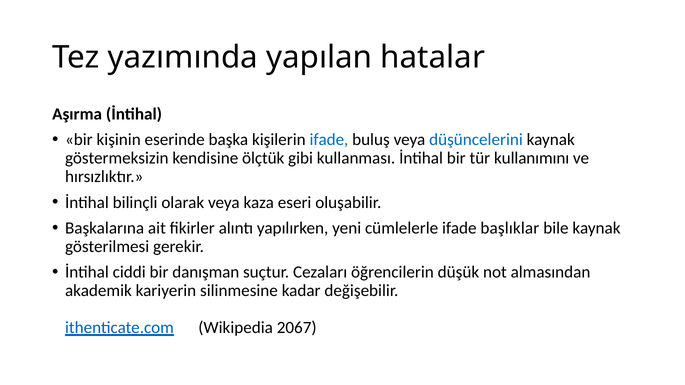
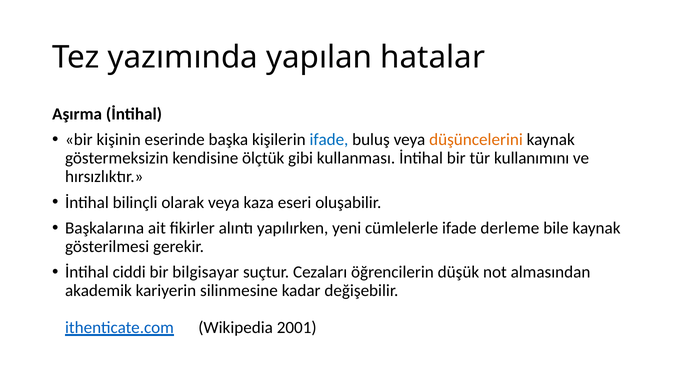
düşüncelerini colour: blue -> orange
başlıklar: başlıklar -> derleme
danışman: danışman -> bilgisayar
2067: 2067 -> 2001
